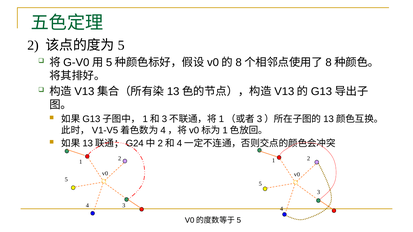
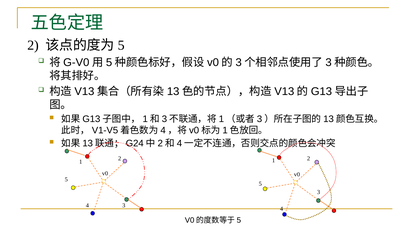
8 at (239, 62): 8 -> 3
8 at (329, 62): 8 -> 3
